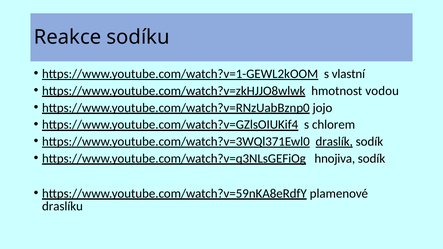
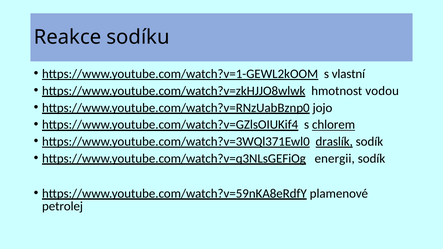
chlorem underline: none -> present
hnojiva: hnojiva -> energii
draslíku: draslíku -> petrolej
